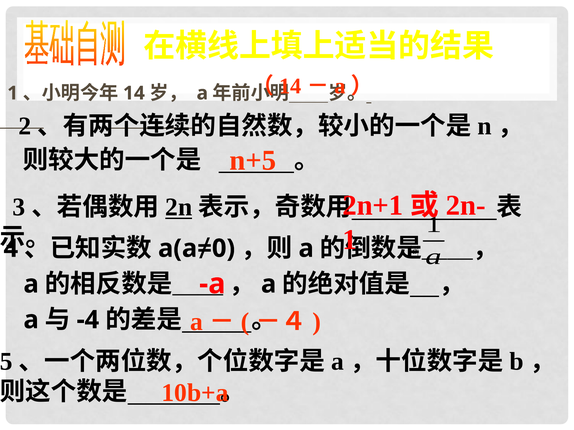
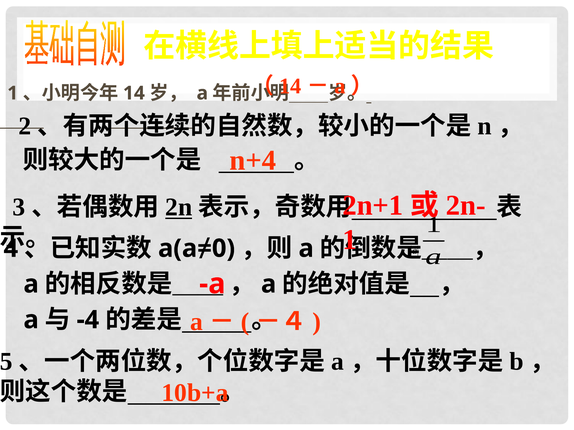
n+5: n+5 -> n+4
